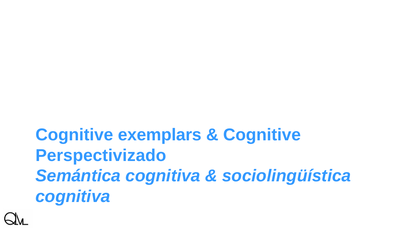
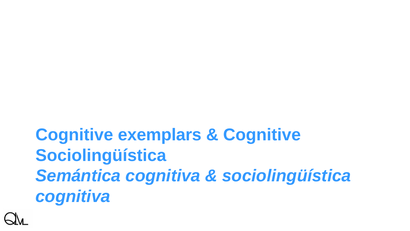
Perspectivizado at (101, 155): Perspectivizado -> Sociolingüística
